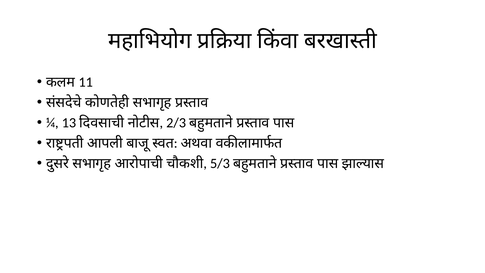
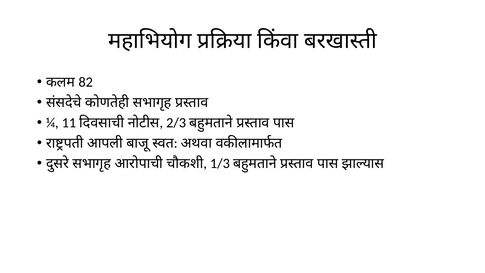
11: 11 -> 82
13: 13 -> 11
5/3: 5/3 -> 1/3
